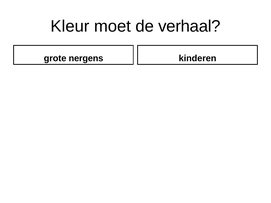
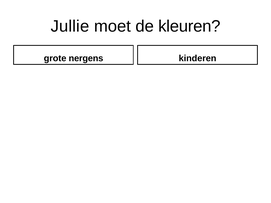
Kleur: Kleur -> Jullie
verhaal: verhaal -> kleuren
